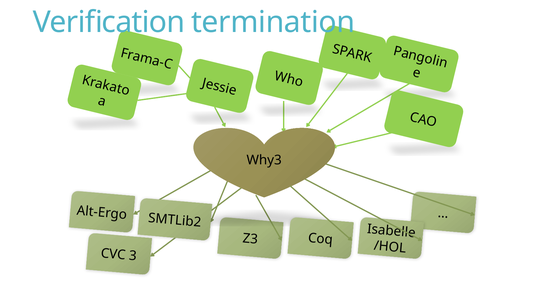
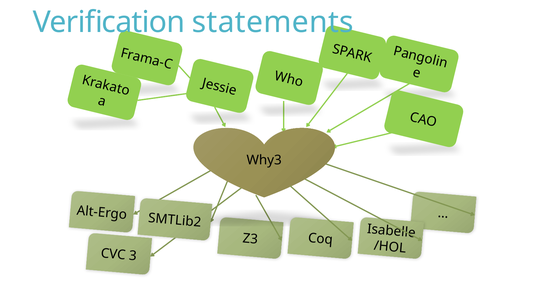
termination: termination -> statements
